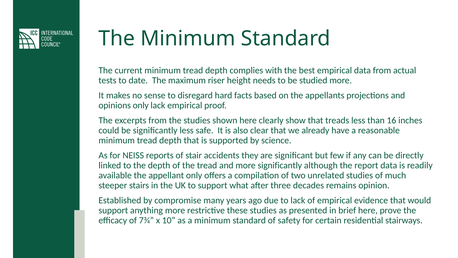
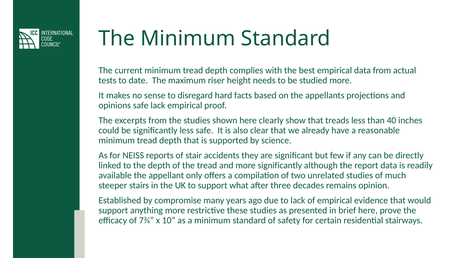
opinions only: only -> safe
16: 16 -> 40
